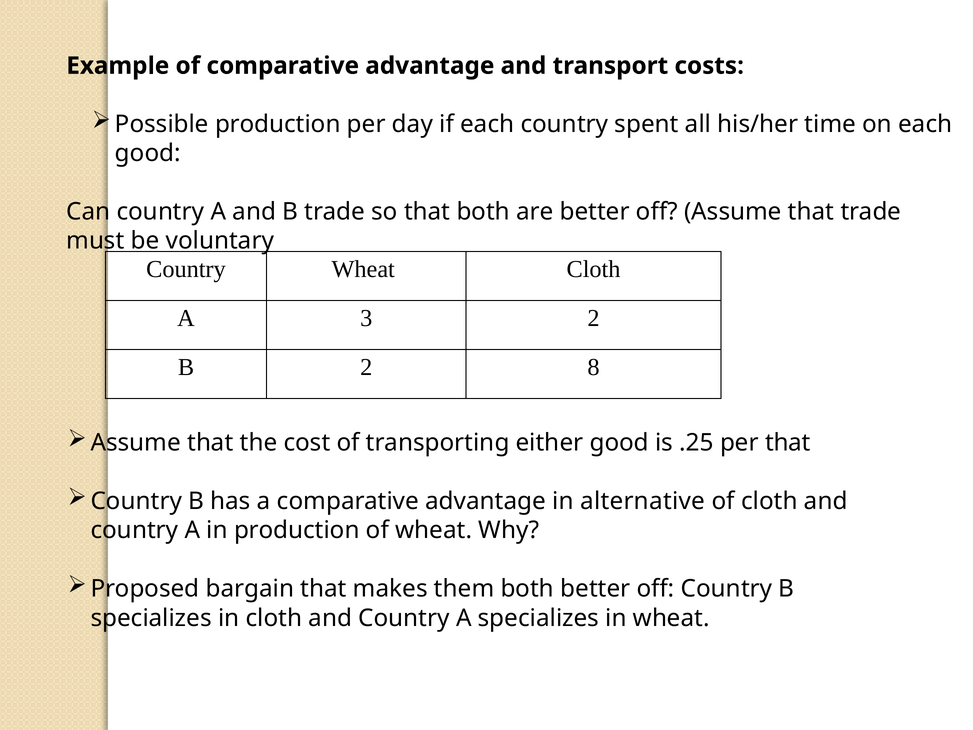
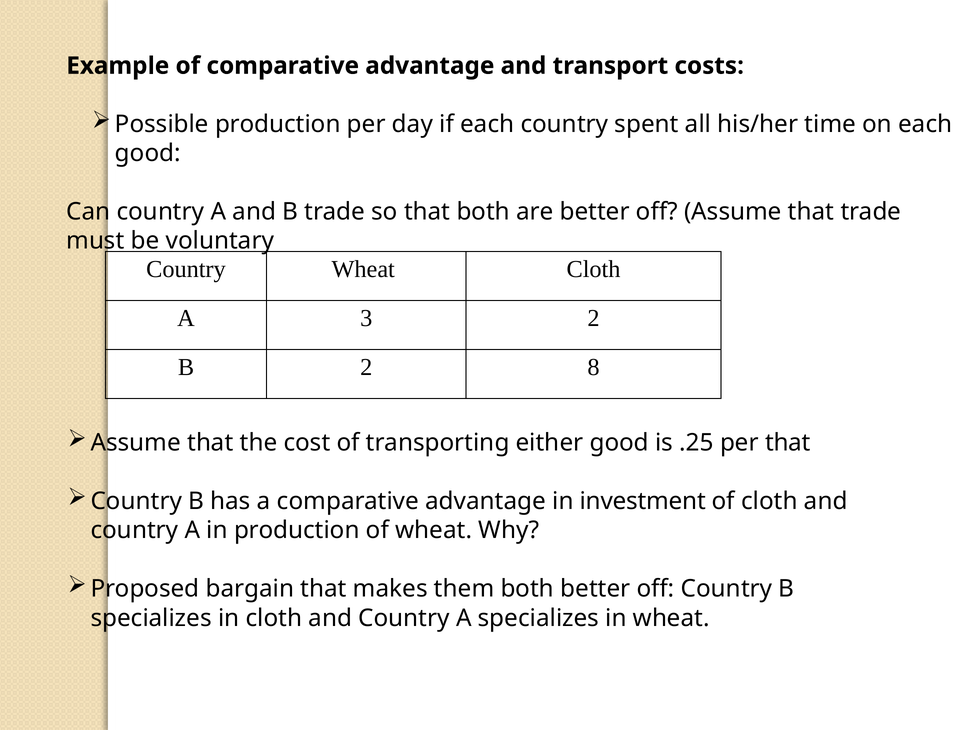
alternative: alternative -> investment
